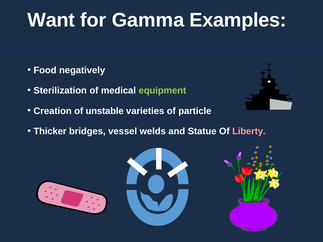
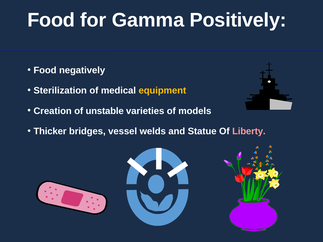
Want at (51, 20): Want -> Food
Examples: Examples -> Positively
equipment colour: light green -> yellow
particle: particle -> models
